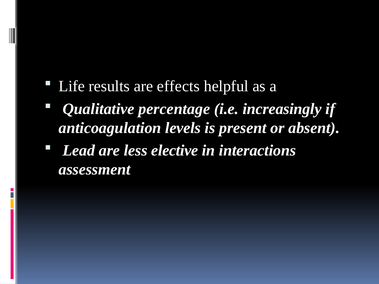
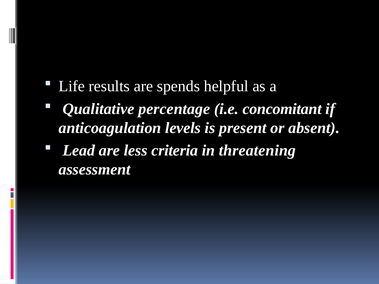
effects: effects -> spends
increasingly: increasingly -> concomitant
elective: elective -> criteria
interactions: interactions -> threatening
